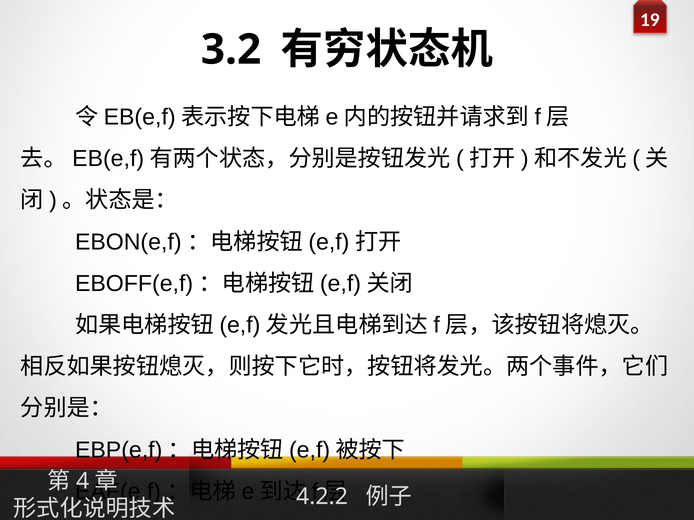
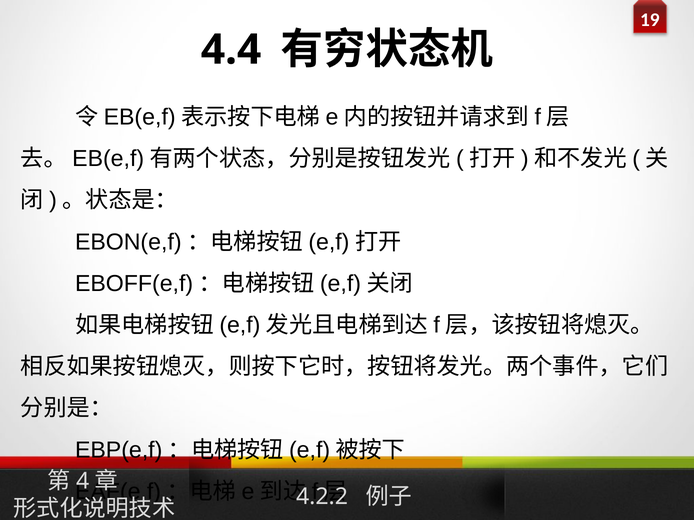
3.2: 3.2 -> 4.4
